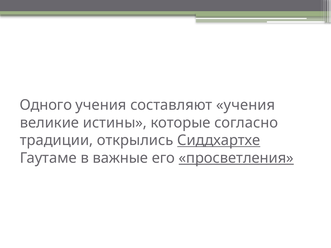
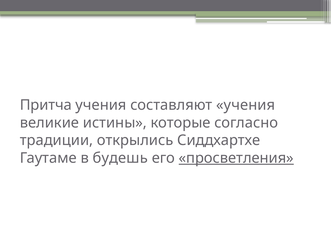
Одного: Одного -> Притча
Сиддхартхе underline: present -> none
важные: важные -> будешь
